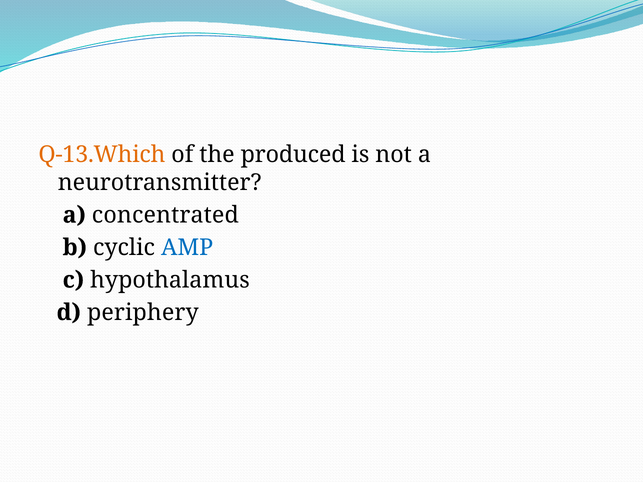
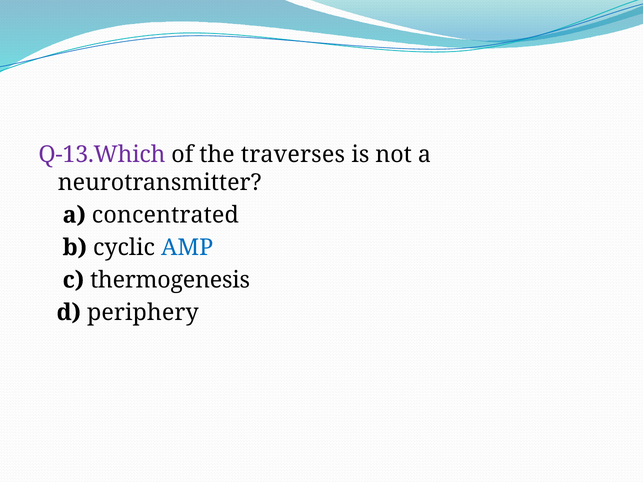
Q-13.Which colour: orange -> purple
produced: produced -> traverses
hypothalamus: hypothalamus -> thermogenesis
